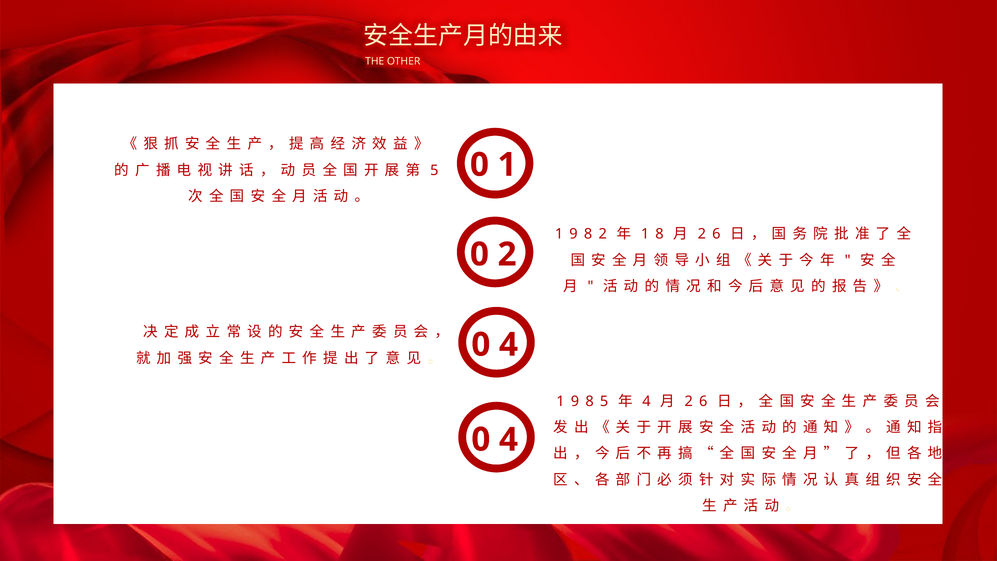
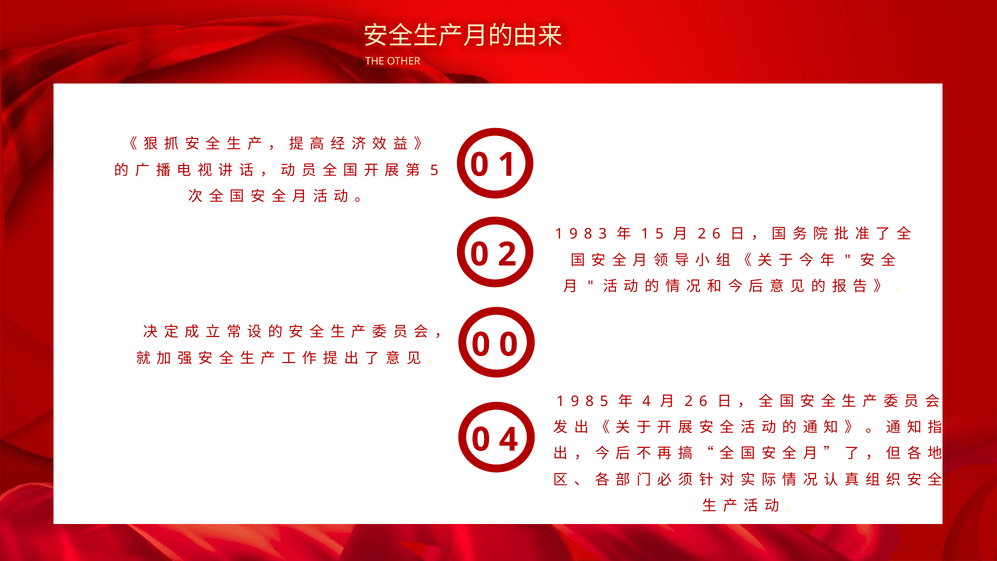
2 at (603, 234): 2 -> 3
1 8: 8 -> 5
4 at (509, 345): 4 -> 0
